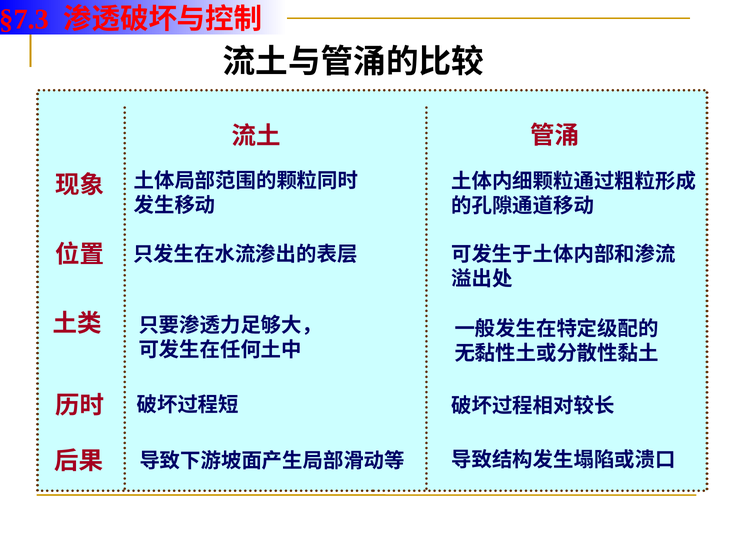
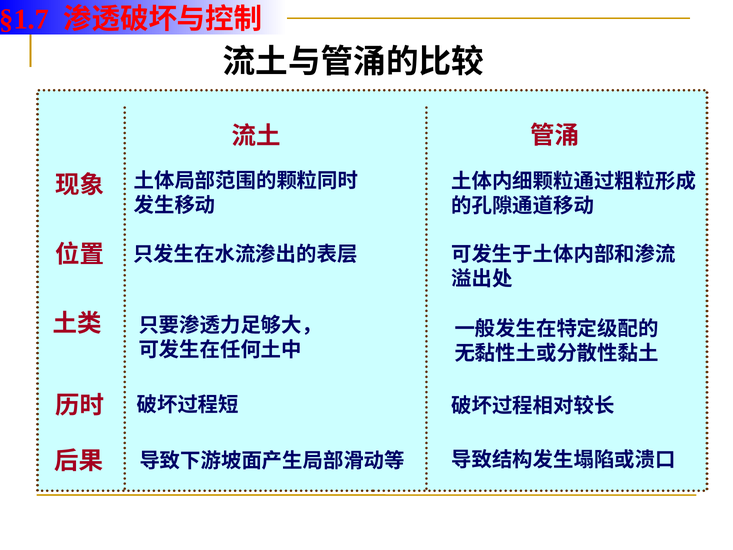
§7.3: §7.3 -> §1.7
